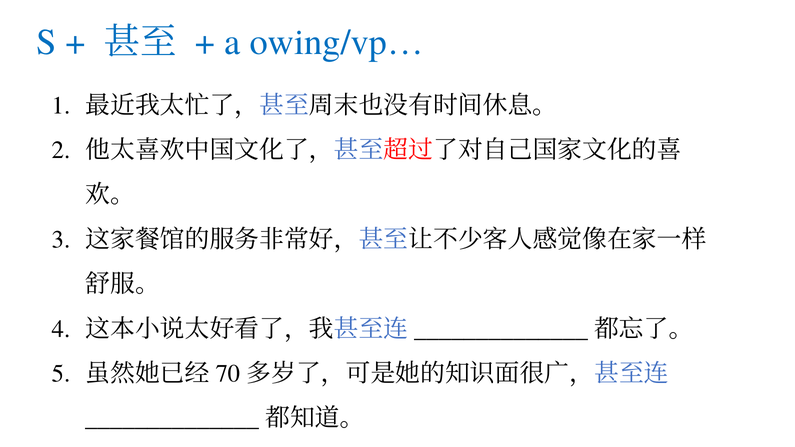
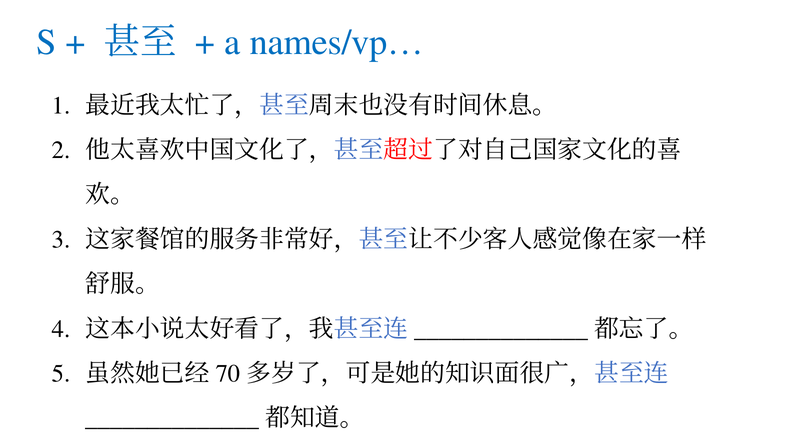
owing/vp…: owing/vp… -> names/vp…
